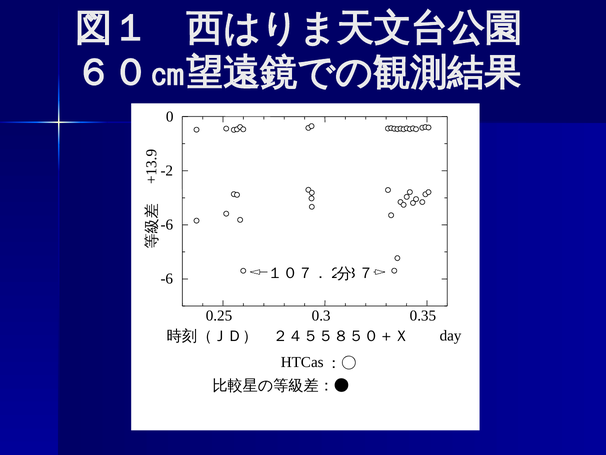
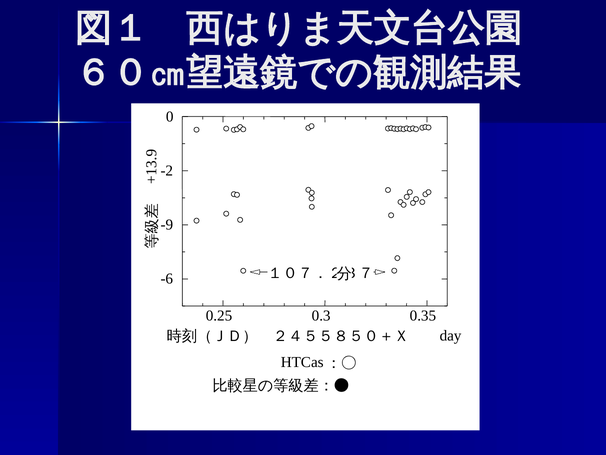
-6 at (167, 224): -6 -> -9
